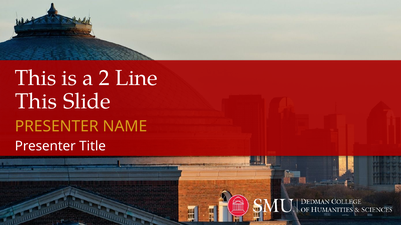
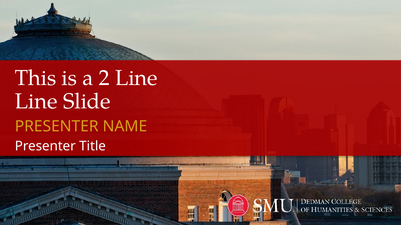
This at (36, 102): This -> Line
